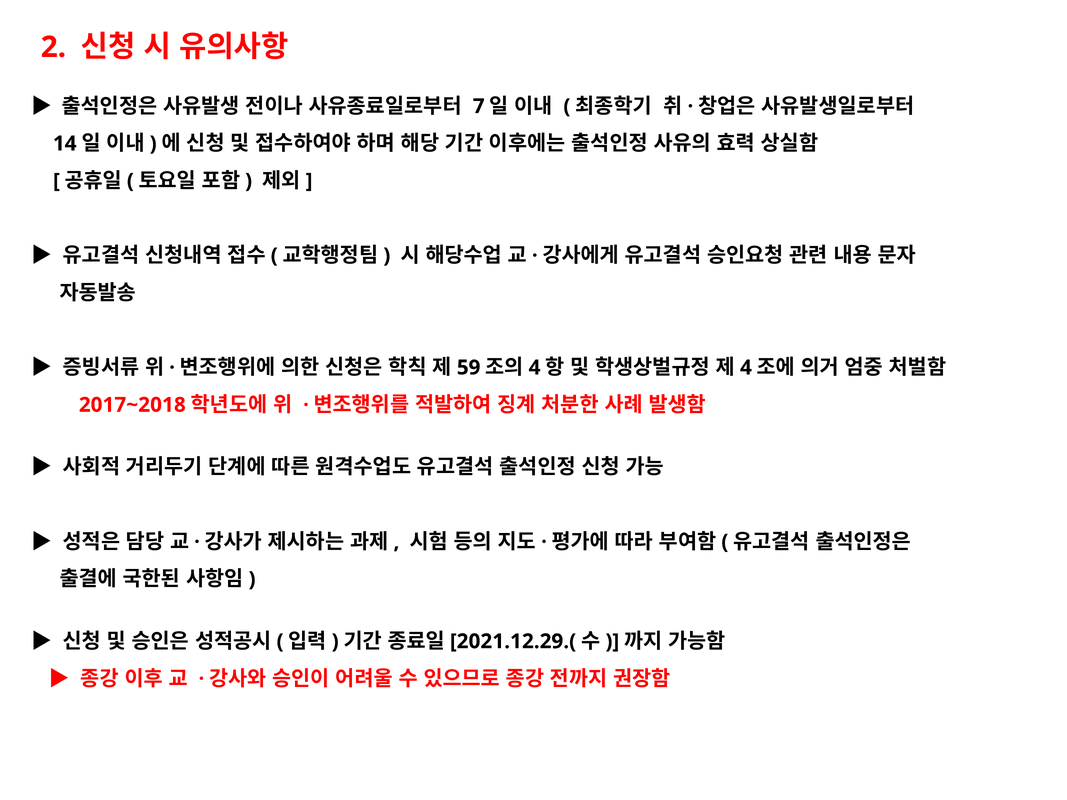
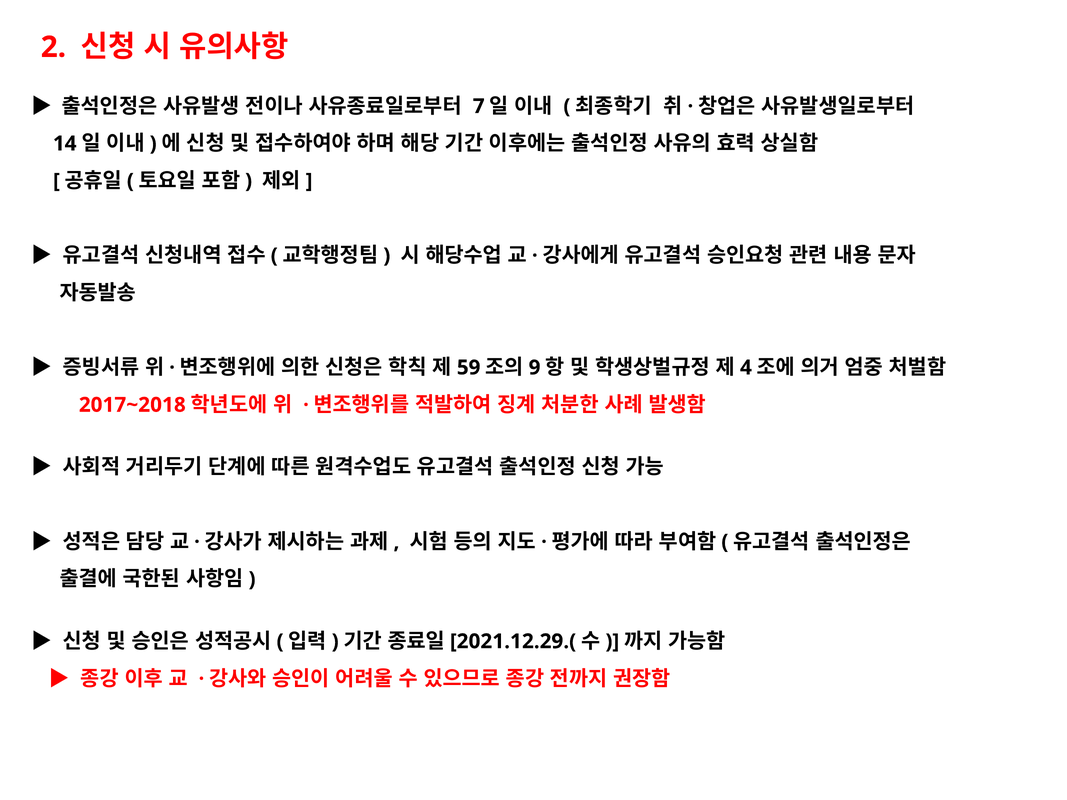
4 at (535, 368): 4 -> 9
